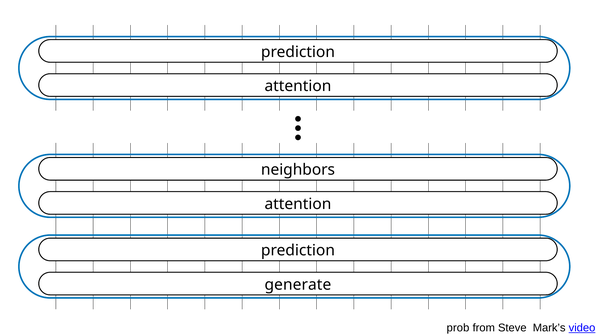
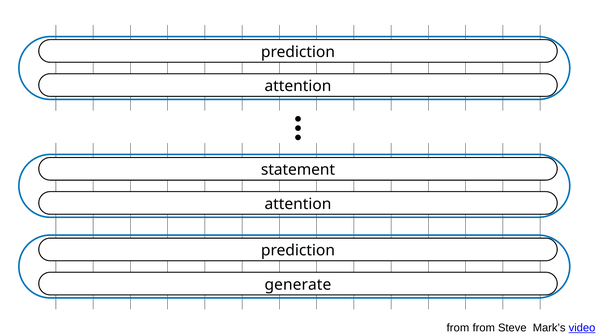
neighbors: neighbors -> statement
prob at (458, 328): prob -> from
